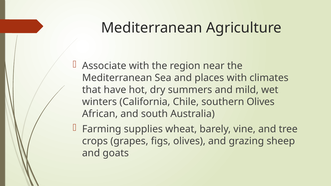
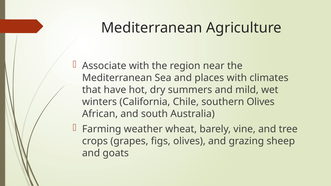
supplies: supplies -> weather
